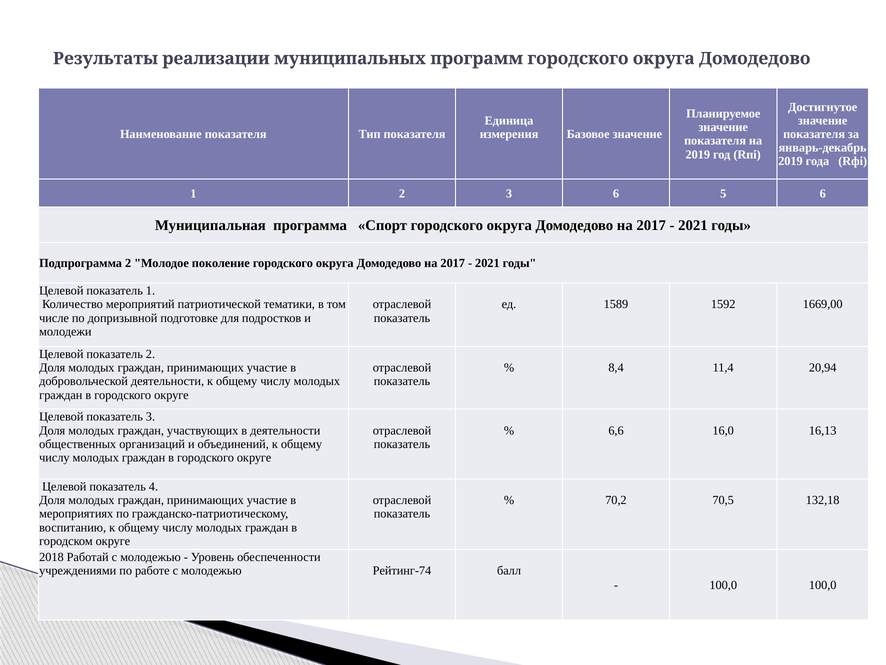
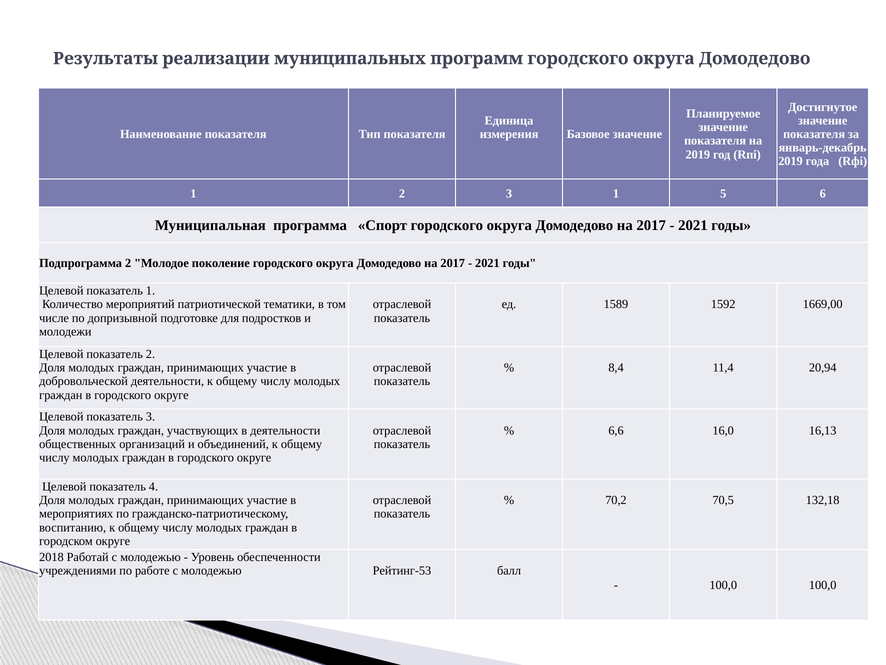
3 6: 6 -> 1
Рейтинг-74: Рейтинг-74 -> Рейтинг-53
